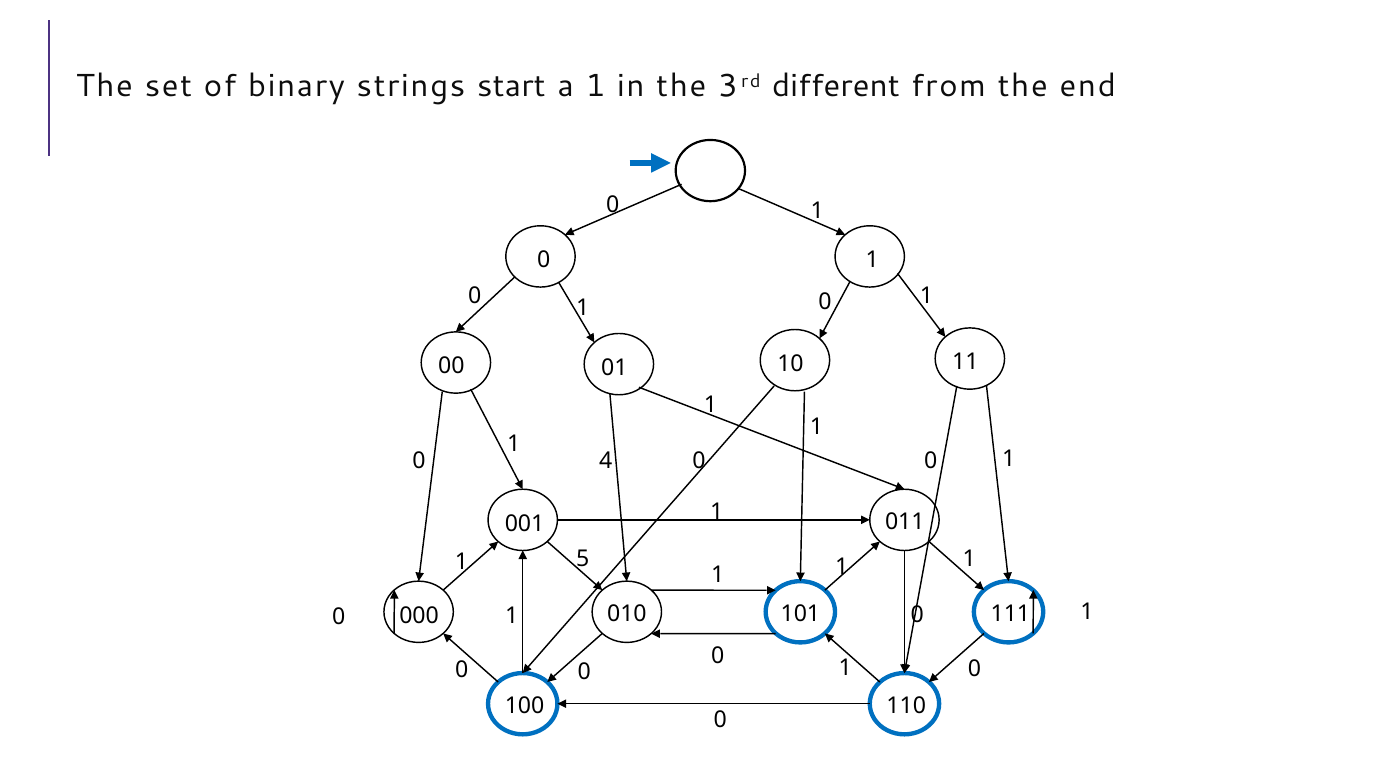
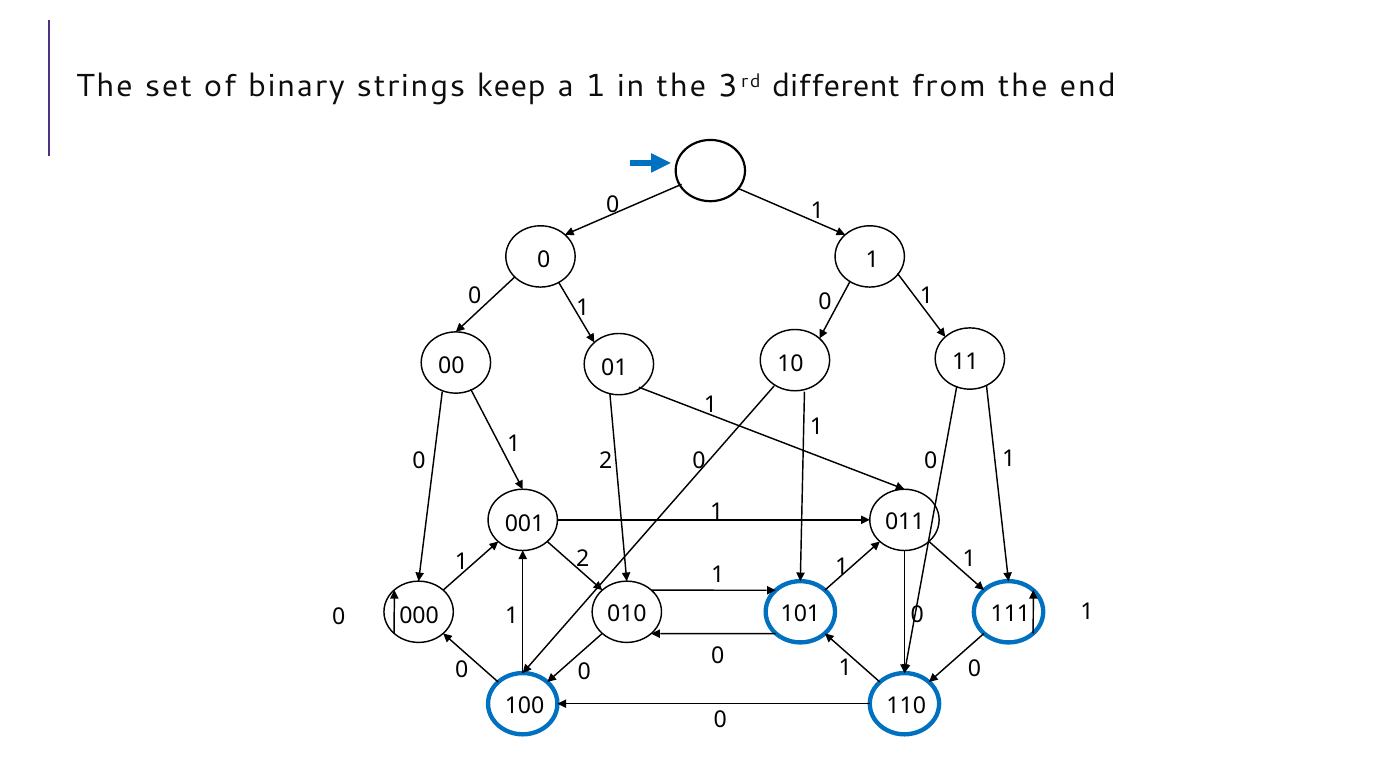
start: start -> keep
0 4: 4 -> 2
1 5: 5 -> 2
